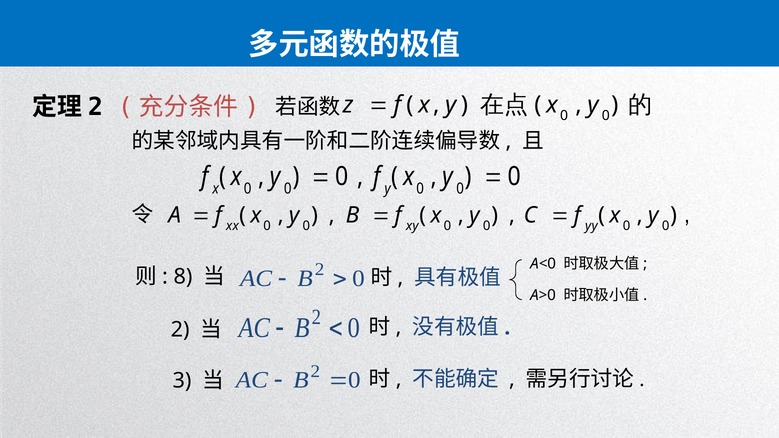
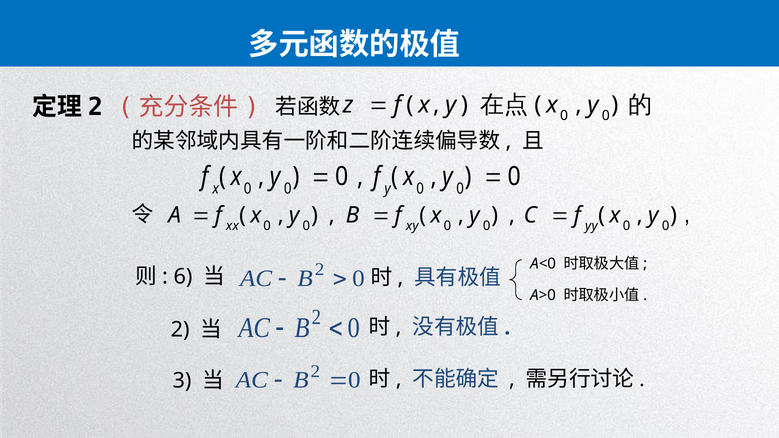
8: 8 -> 6
